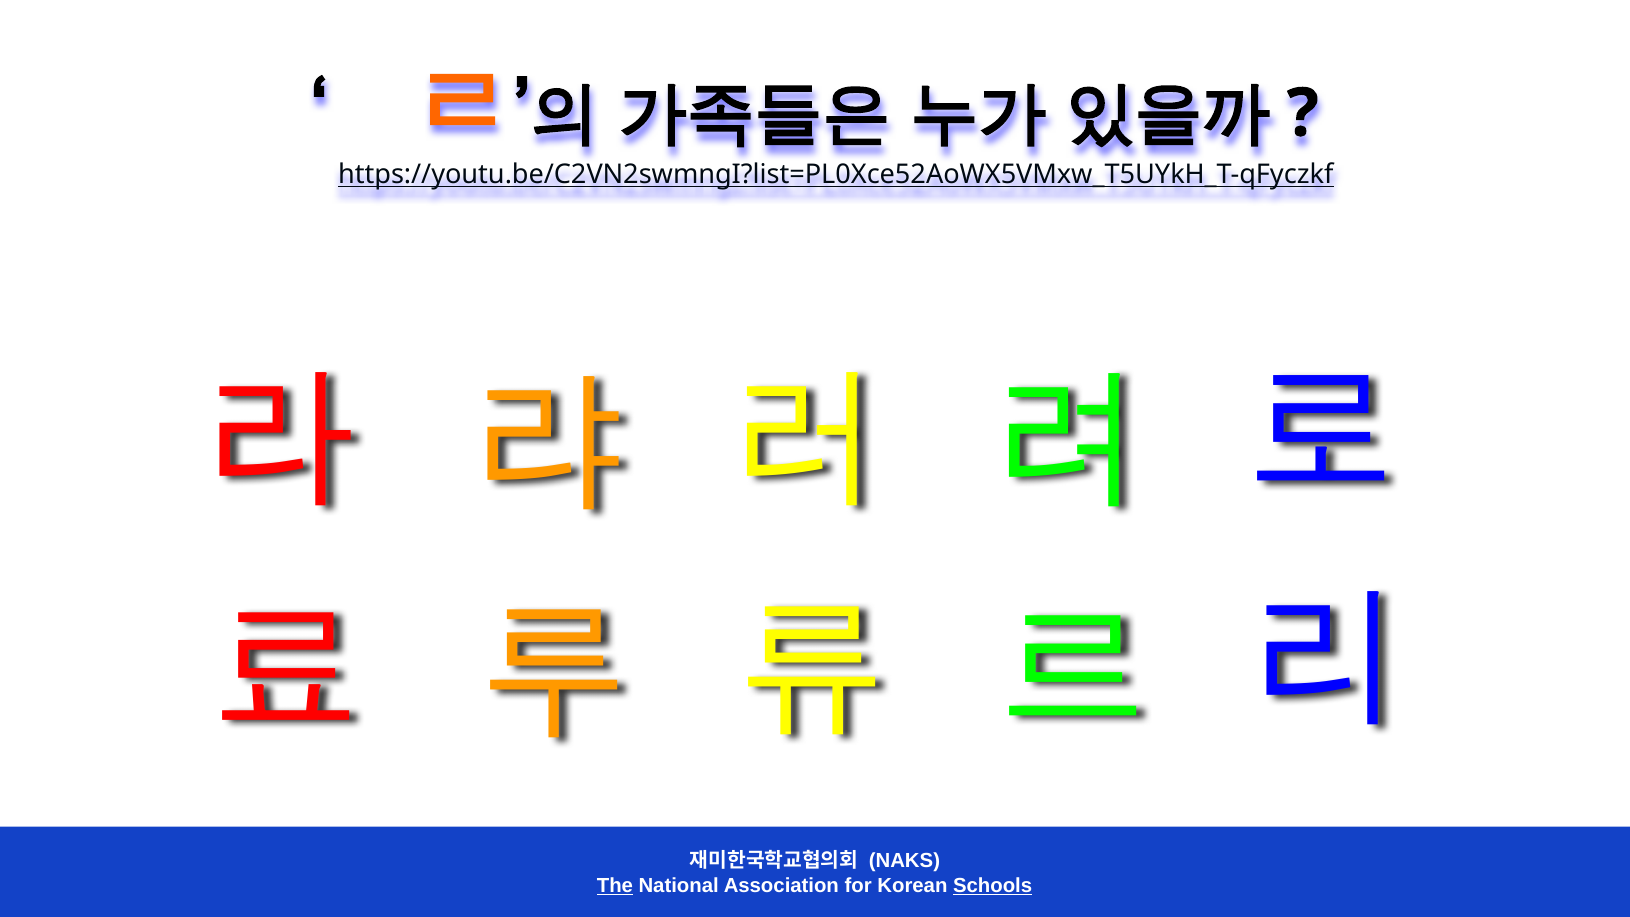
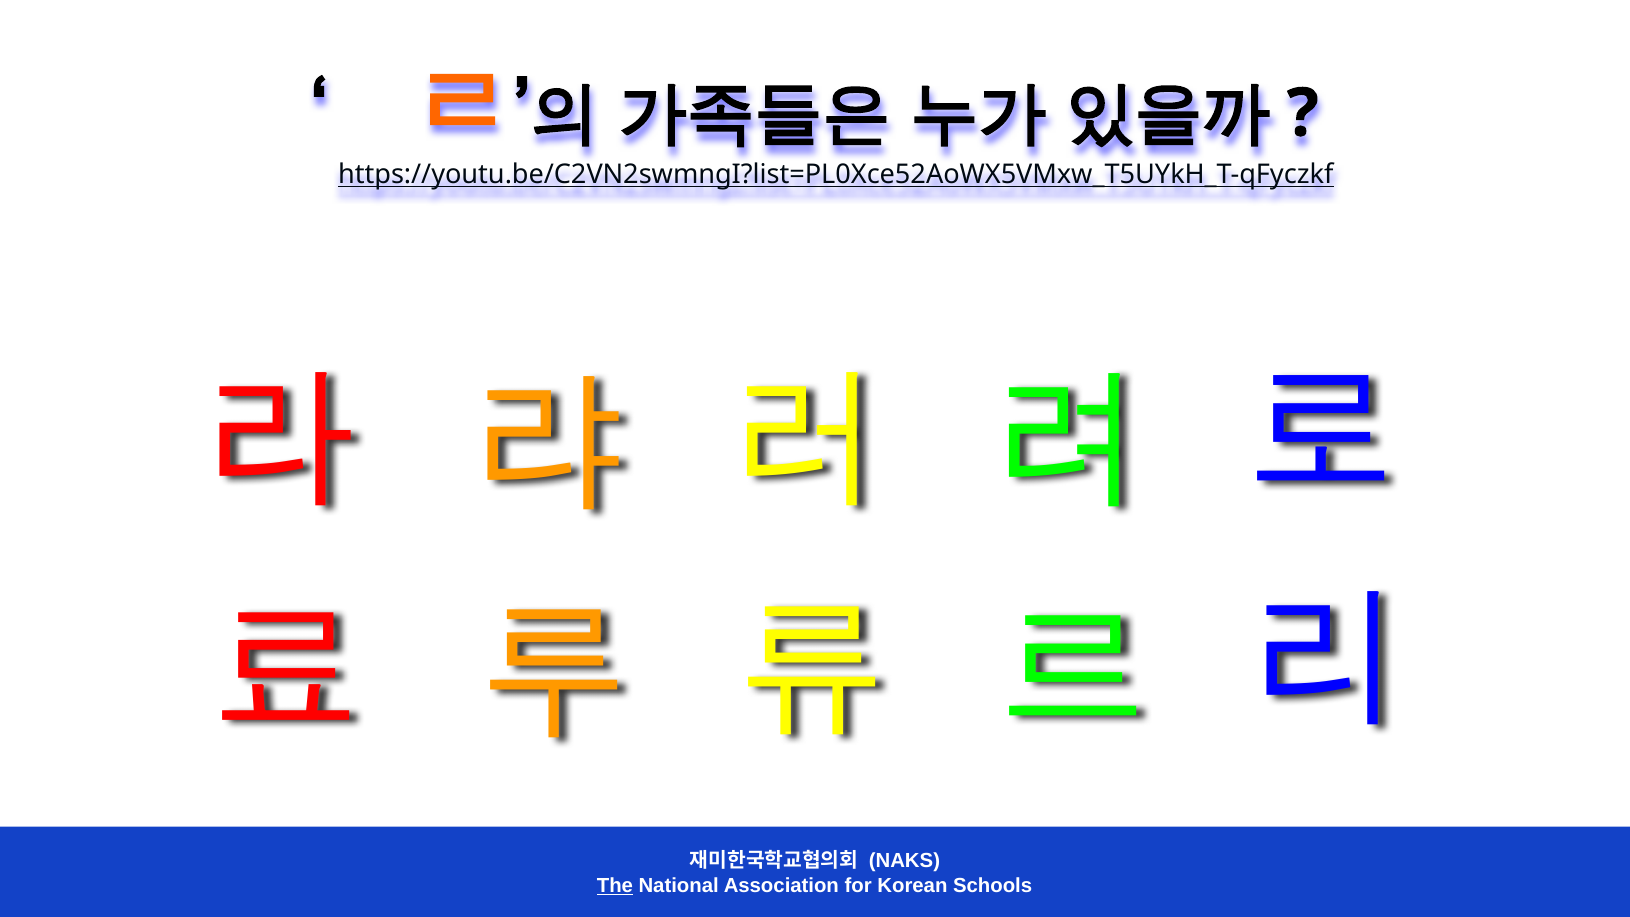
Schools underline: present -> none
